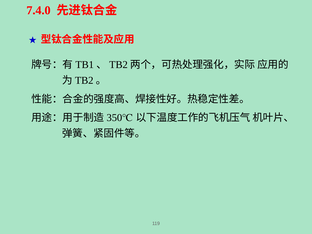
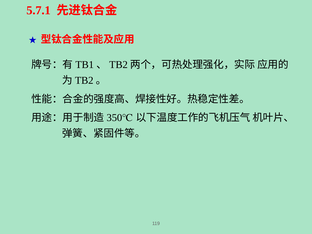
7.4.0: 7.4.0 -> 5.7.1
